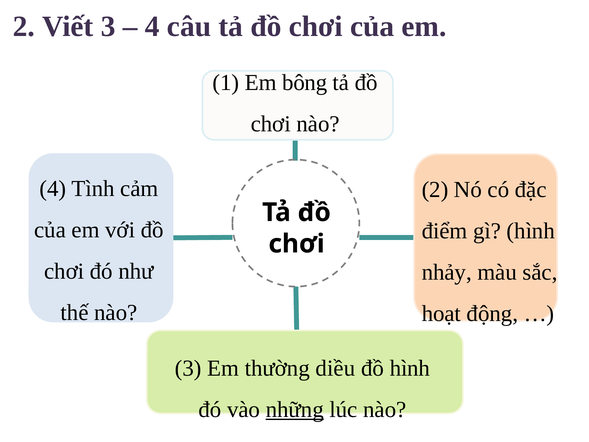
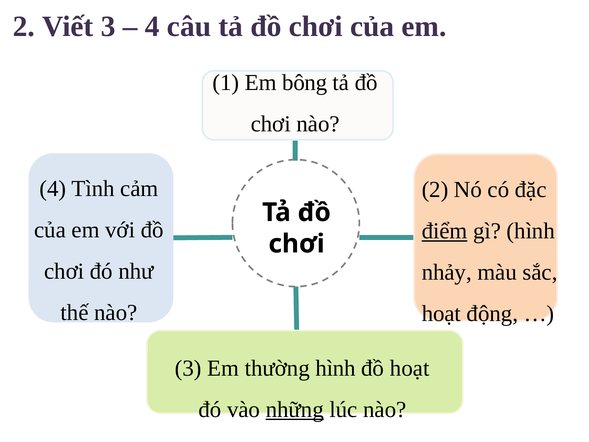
điểm underline: none -> present
thường diều: diều -> hình
đồ hình: hình -> hoạt
